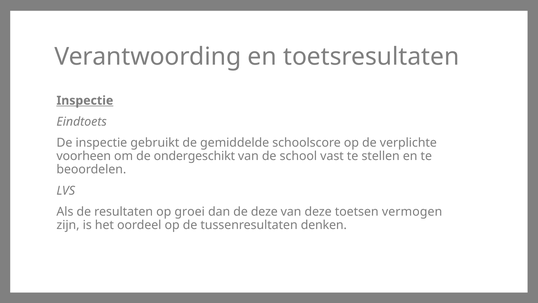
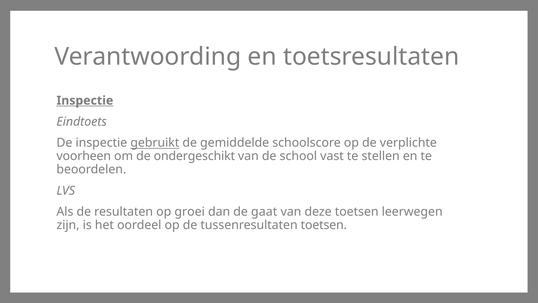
gebruikt underline: none -> present
de deze: deze -> gaat
vermogen: vermogen -> leerwegen
tussenresultaten denken: denken -> toetsen
